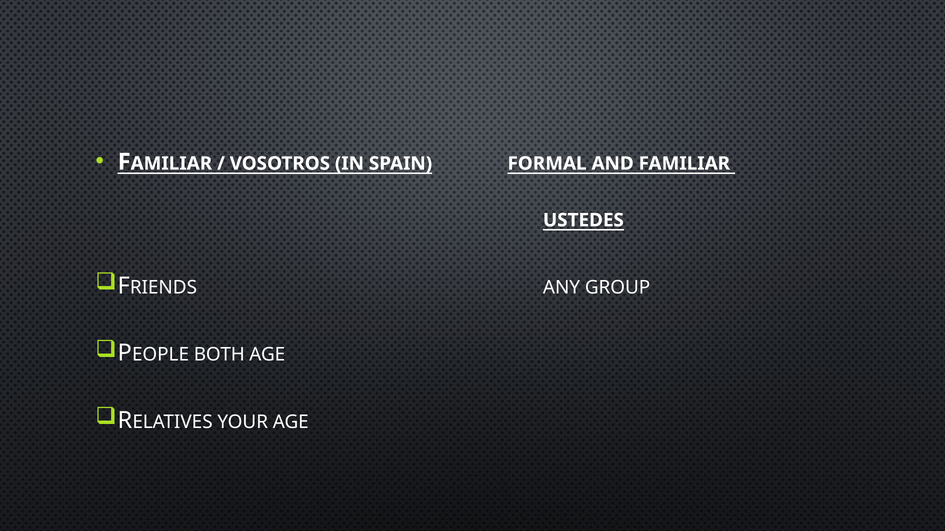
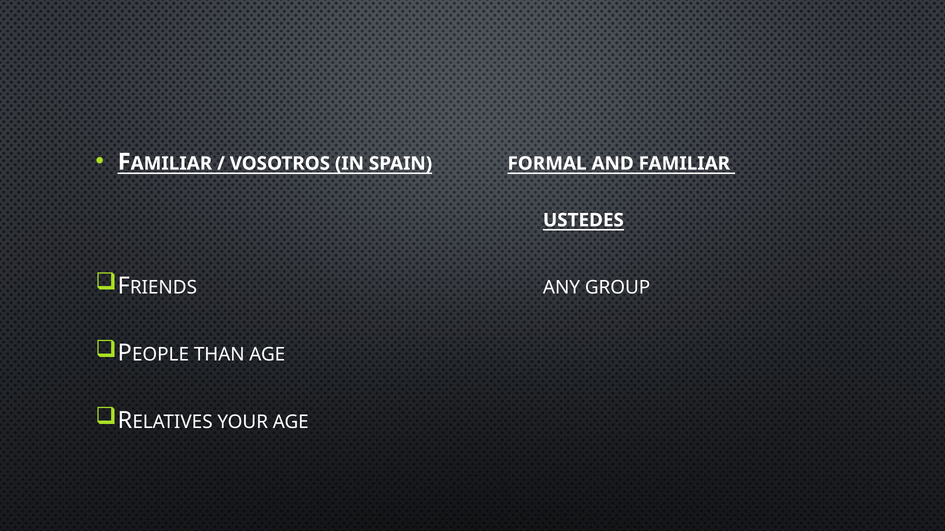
BOTH: BOTH -> THAN
